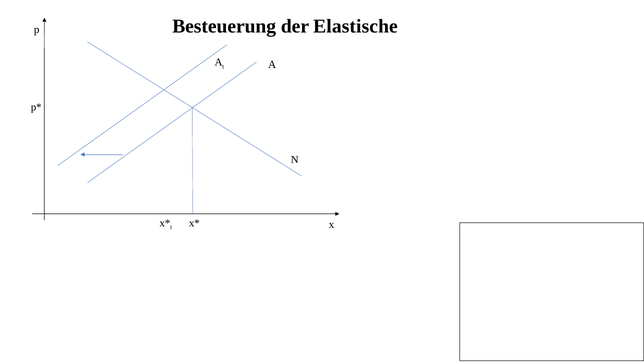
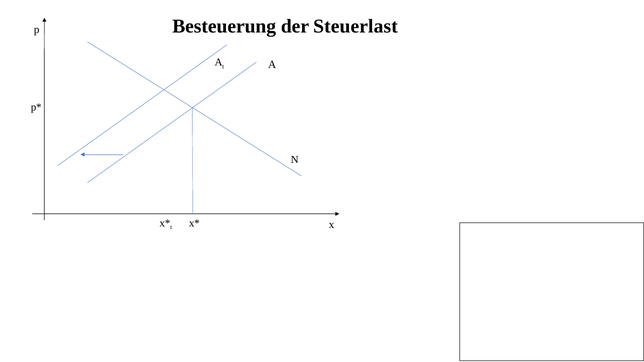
Elastische: Elastische -> Steuerlast
